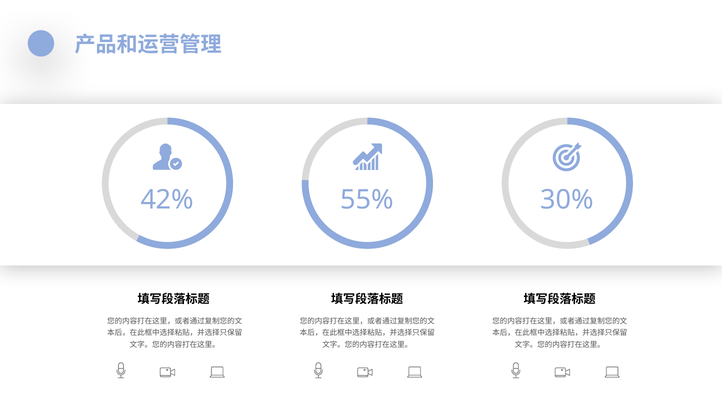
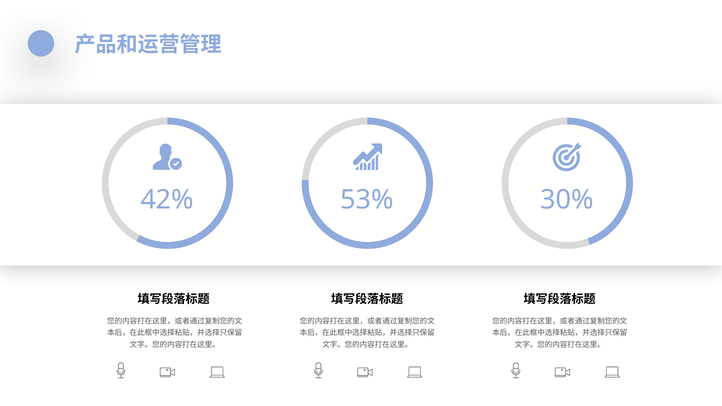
55%: 55% -> 53%
